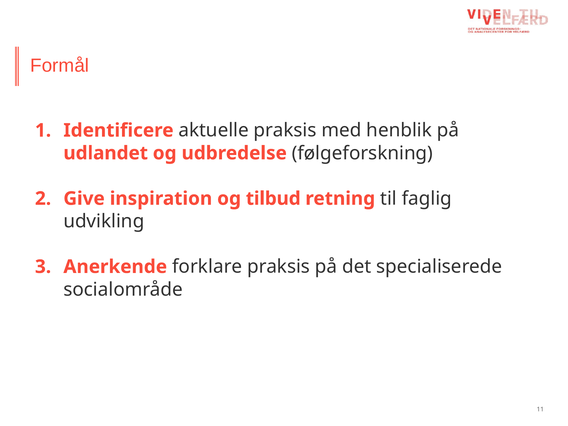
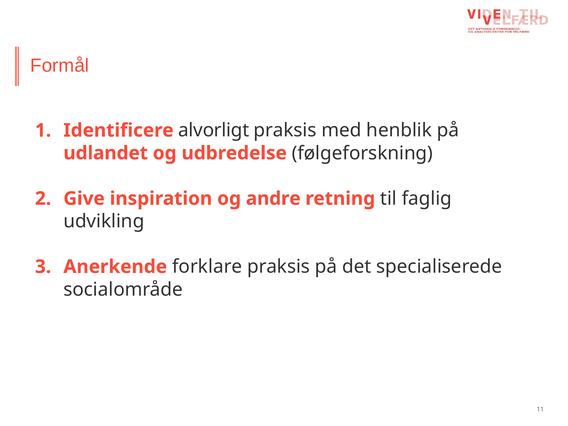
aktuelle: aktuelle -> alvorligt
tilbud: tilbud -> andre
